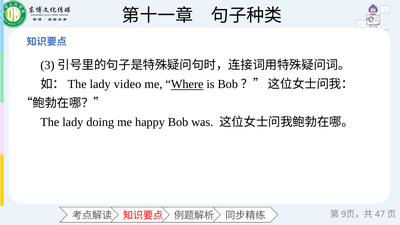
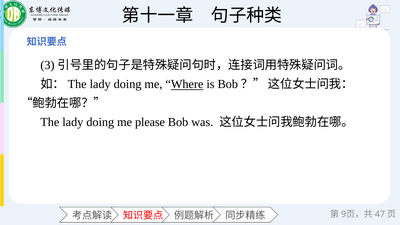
video at (128, 84): video -> doing
happy: happy -> please
